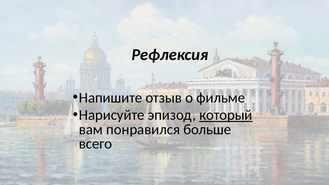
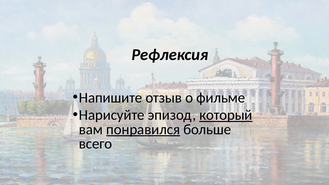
понравился underline: none -> present
